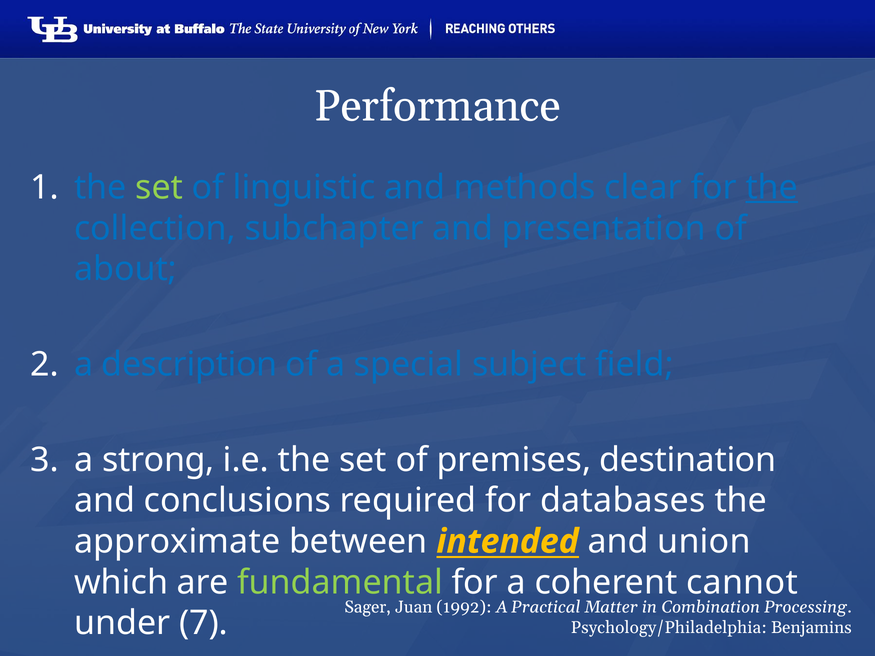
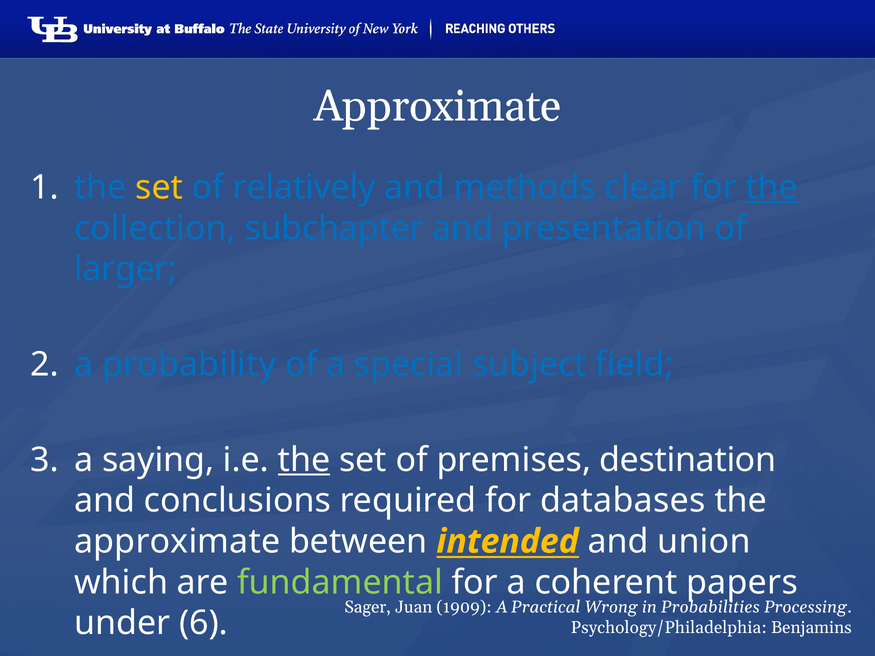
Performance at (437, 107): Performance -> Approximate
set at (159, 188) colour: light green -> yellow
linguistic: linguistic -> relatively
about: about -> larger
description: description -> probability
strong: strong -> saying
the at (304, 460) underline: none -> present
cannot: cannot -> papers
1992: 1992 -> 1909
Matter: Matter -> Wrong
Combination: Combination -> Probabilities
7: 7 -> 6
